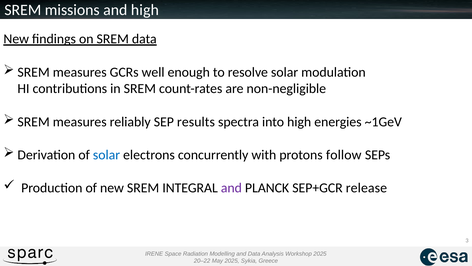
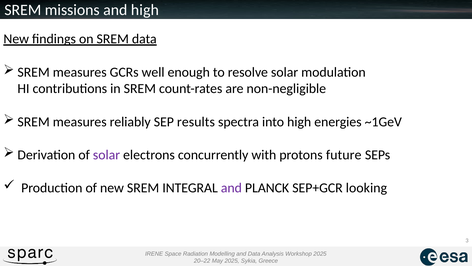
solar at (106, 155) colour: blue -> purple
follow: follow -> future
release: release -> looking
